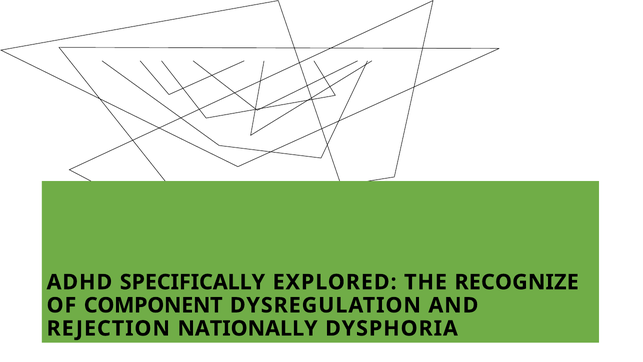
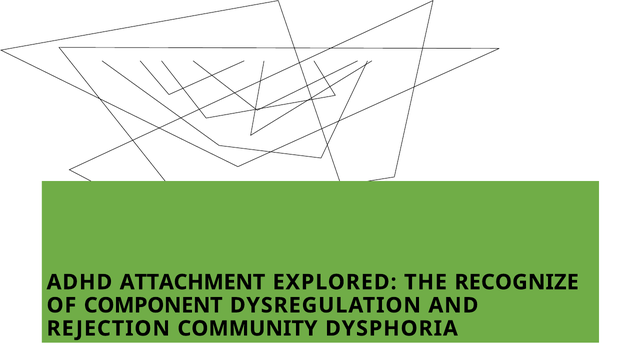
SPECIFICALLY: SPECIFICALLY -> ATTACHMENT
NATIONALLY: NATIONALLY -> COMMUNITY
